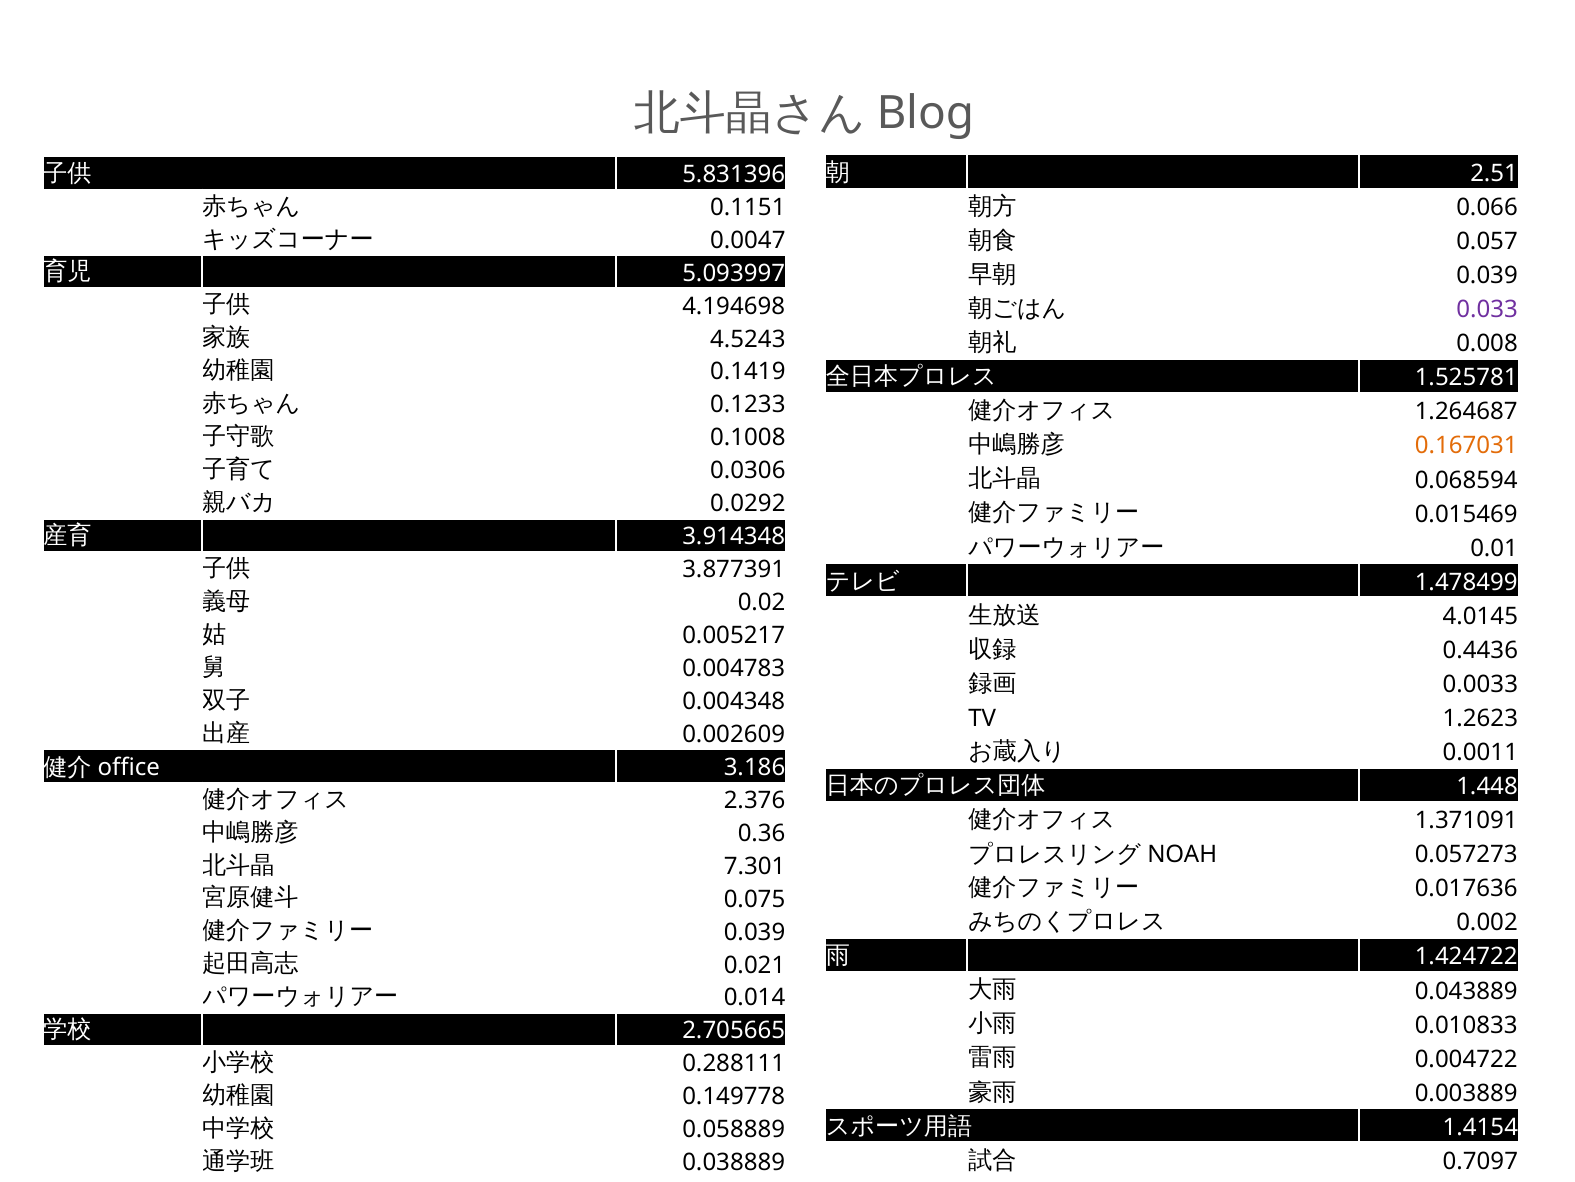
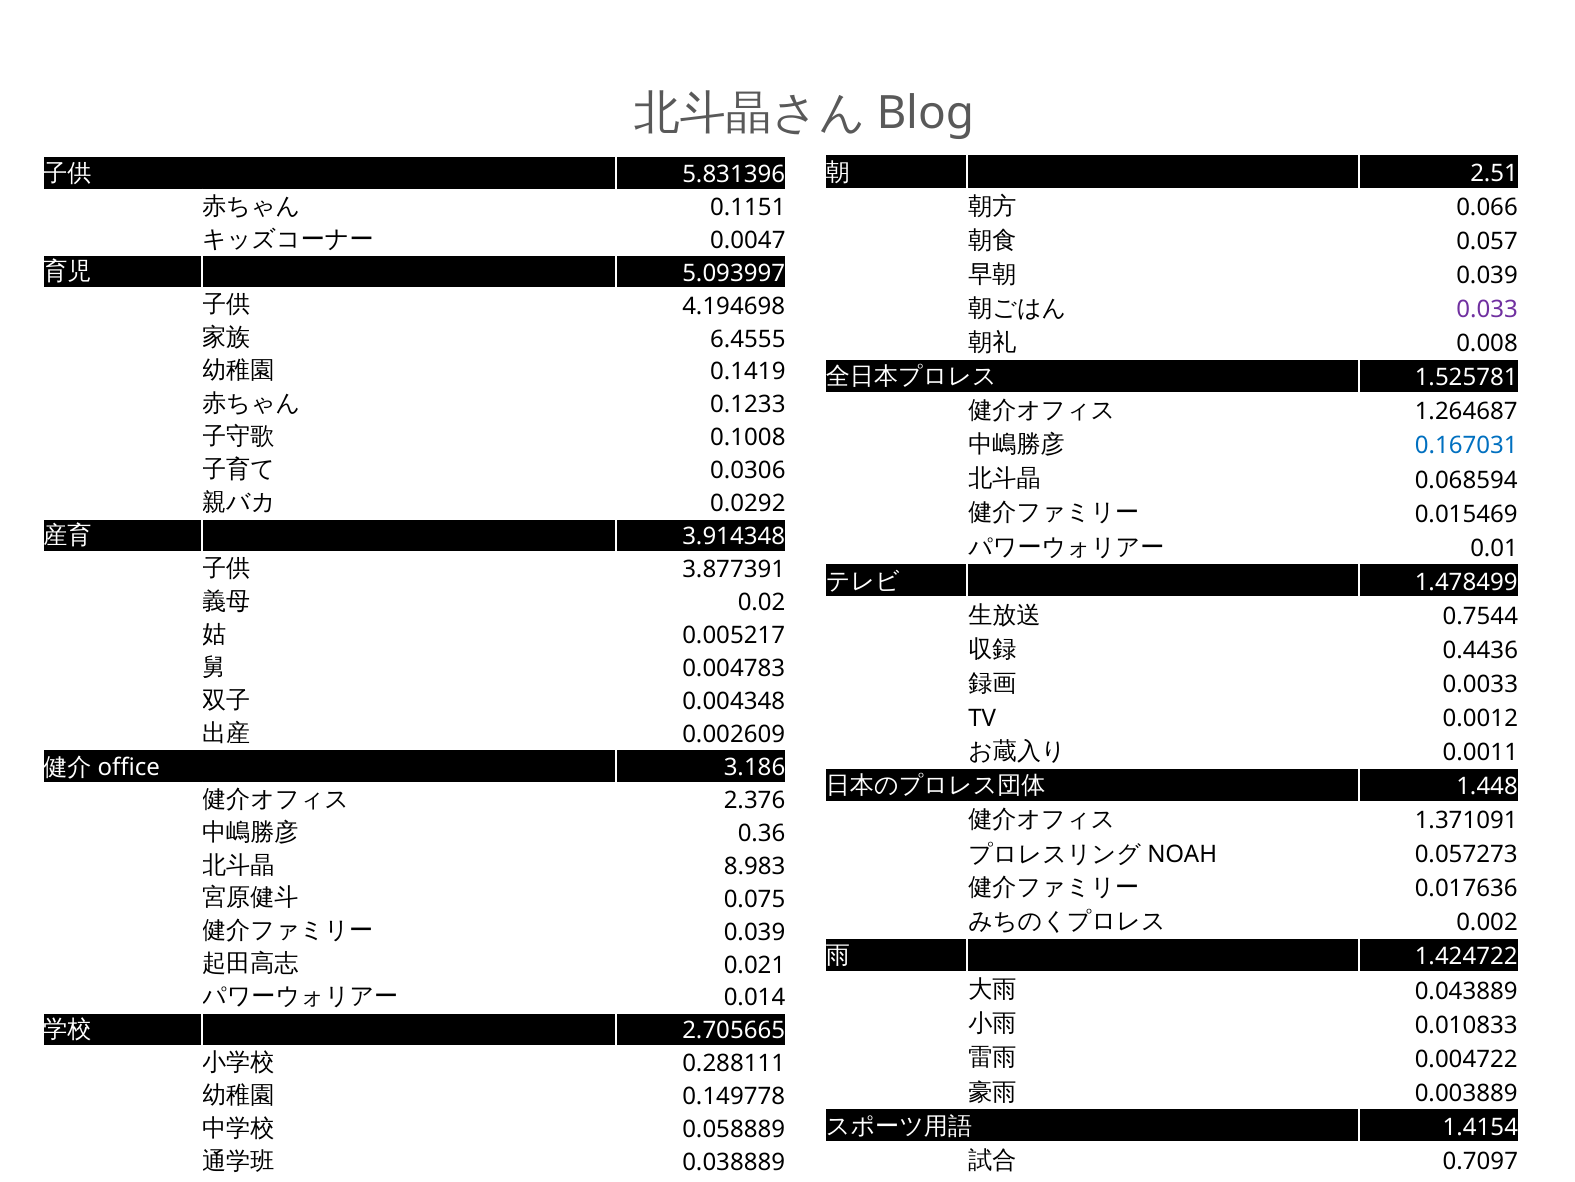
4.5243: 4.5243 -> 6.4555
0.167031 colour: orange -> blue
4.0145: 4.0145 -> 0.7544
1.2623: 1.2623 -> 0.0012
7.301: 7.301 -> 8.983
